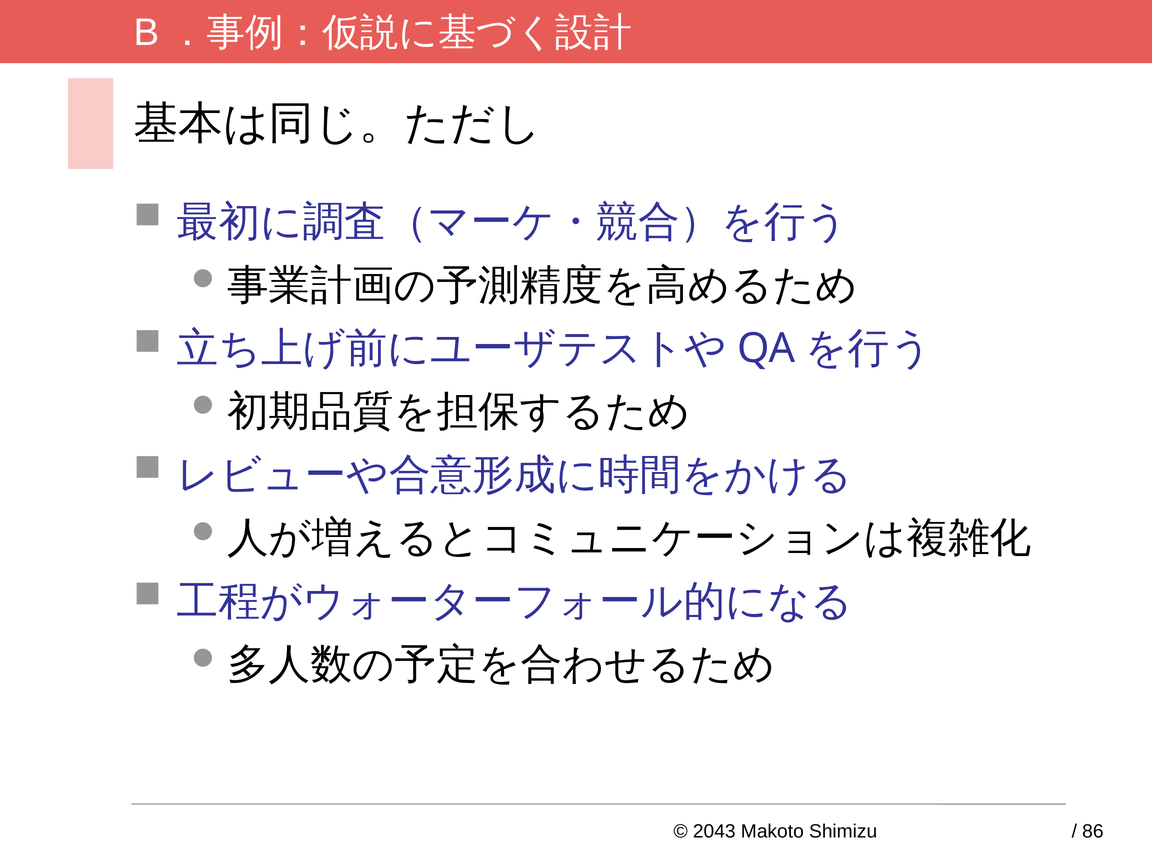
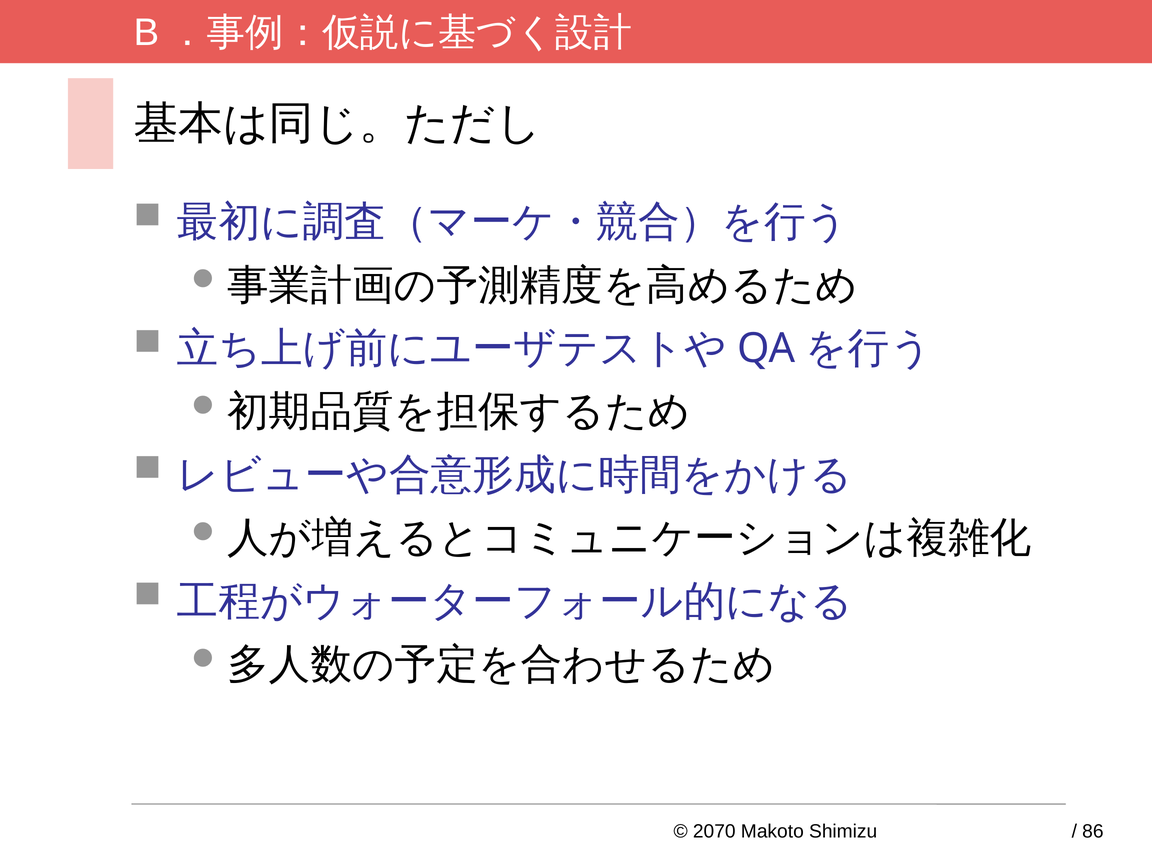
2043: 2043 -> 2070
